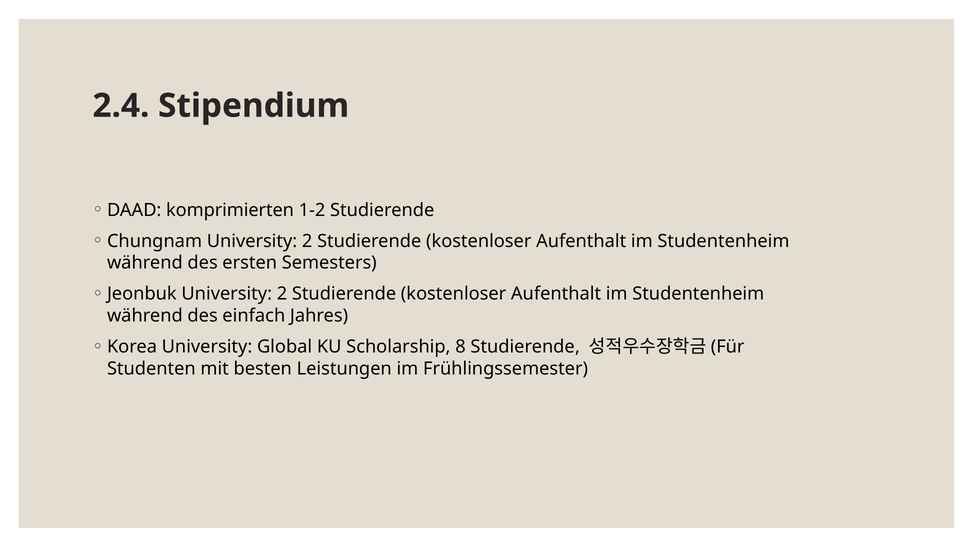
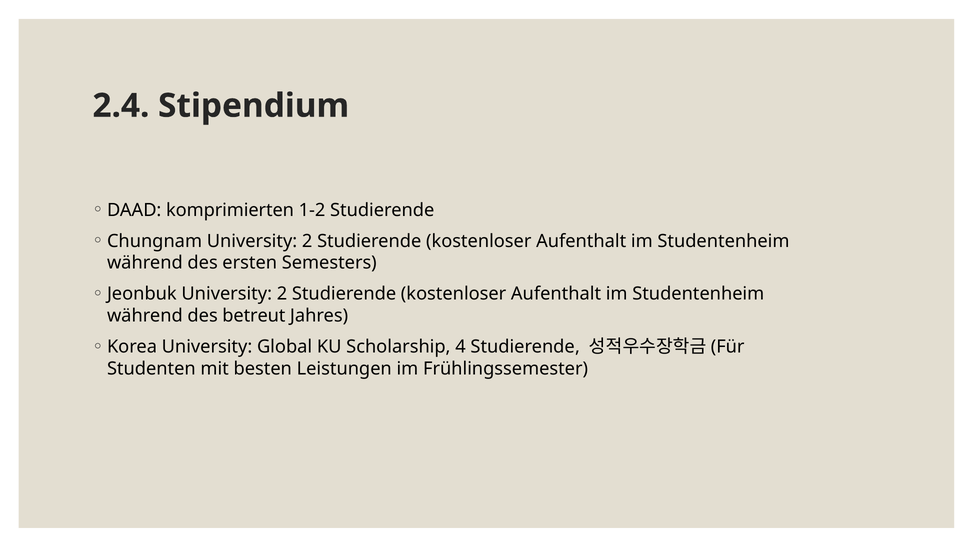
einfach: einfach -> betreut
8: 8 -> 4
